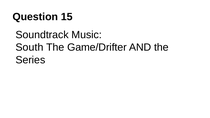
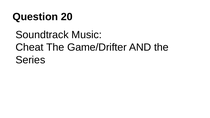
15: 15 -> 20
South: South -> Cheat
